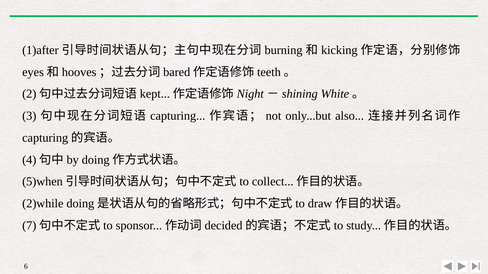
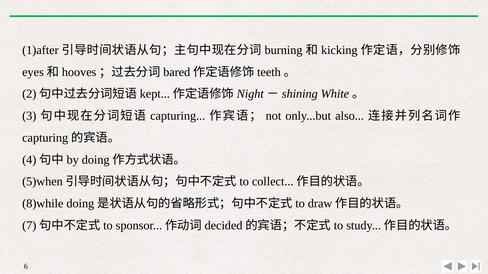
2)while: 2)while -> 8)while
